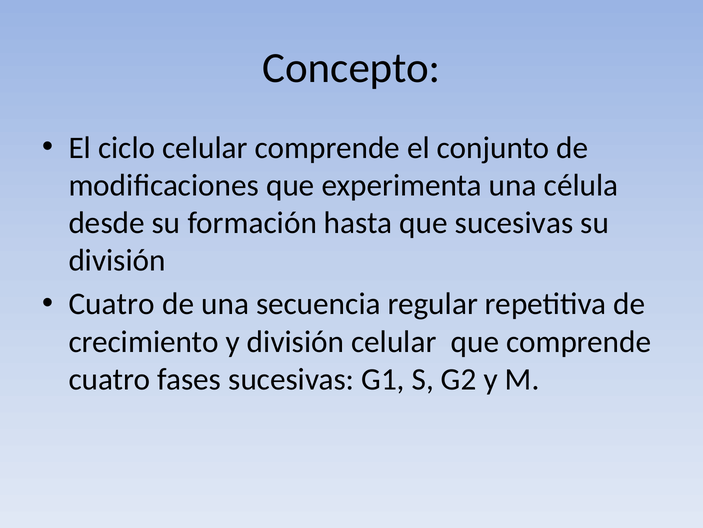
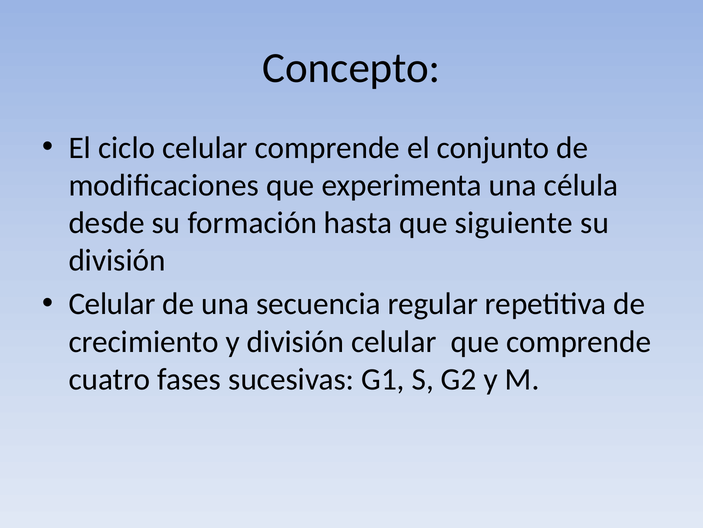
que sucesivas: sucesivas -> siguiente
Cuatro at (112, 304): Cuatro -> Celular
